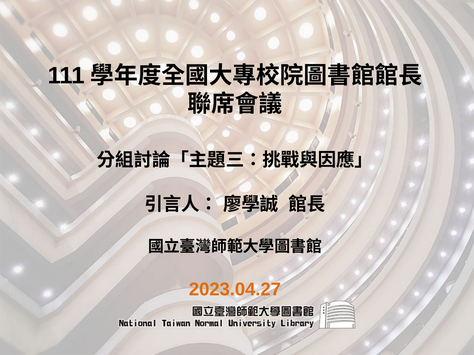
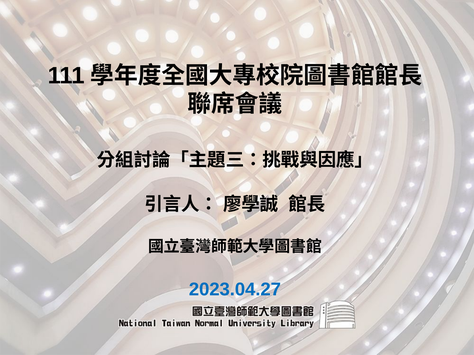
2023.04.27 colour: orange -> blue
